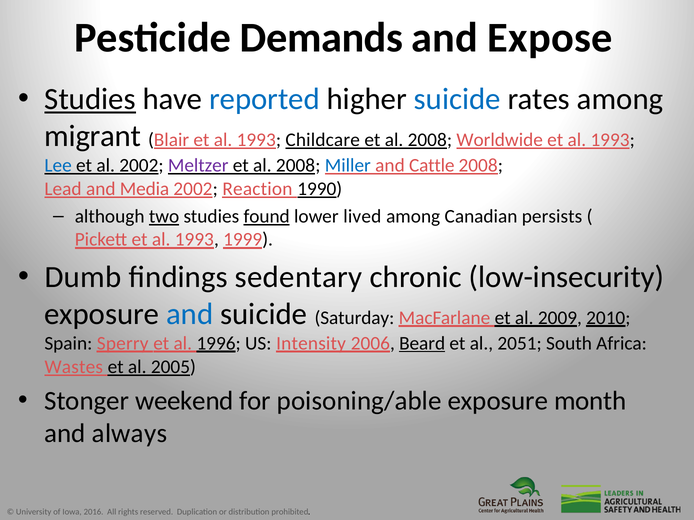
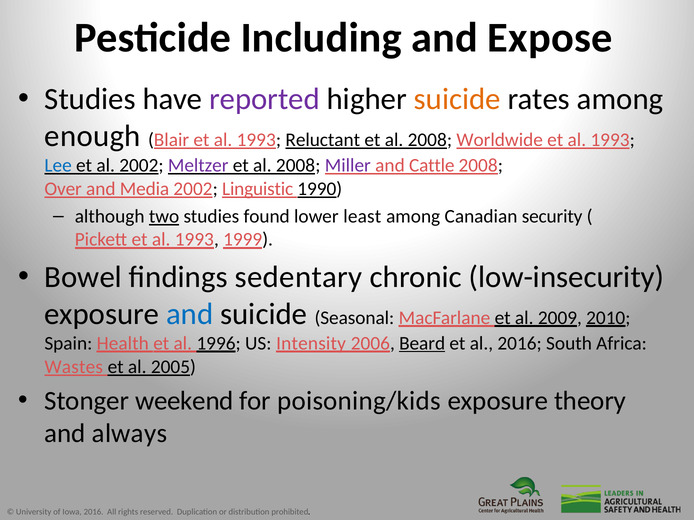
Demands: Demands -> Including
Studies at (90, 99) underline: present -> none
reported colour: blue -> purple
suicide at (457, 99) colour: blue -> orange
migrant: migrant -> enough
Childcare: Childcare -> Reluctant
Miller colour: blue -> purple
Lead: Lead -> Over
Reaction: Reaction -> Linguistic
found underline: present -> none
lived: lived -> least
persists: persists -> security
Dumb: Dumb -> Bowel
Saturday: Saturday -> Seasonal
Sperry: Sperry -> Health
al 2051: 2051 -> 2016
poisoning/able: poisoning/able -> poisoning/kids
month: month -> theory
